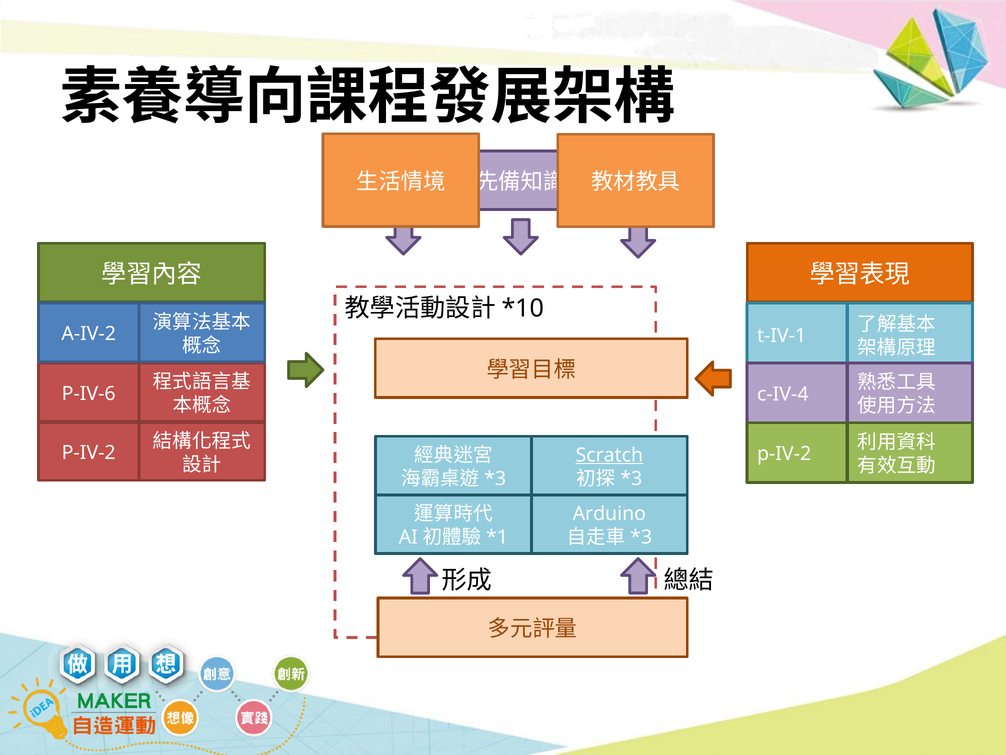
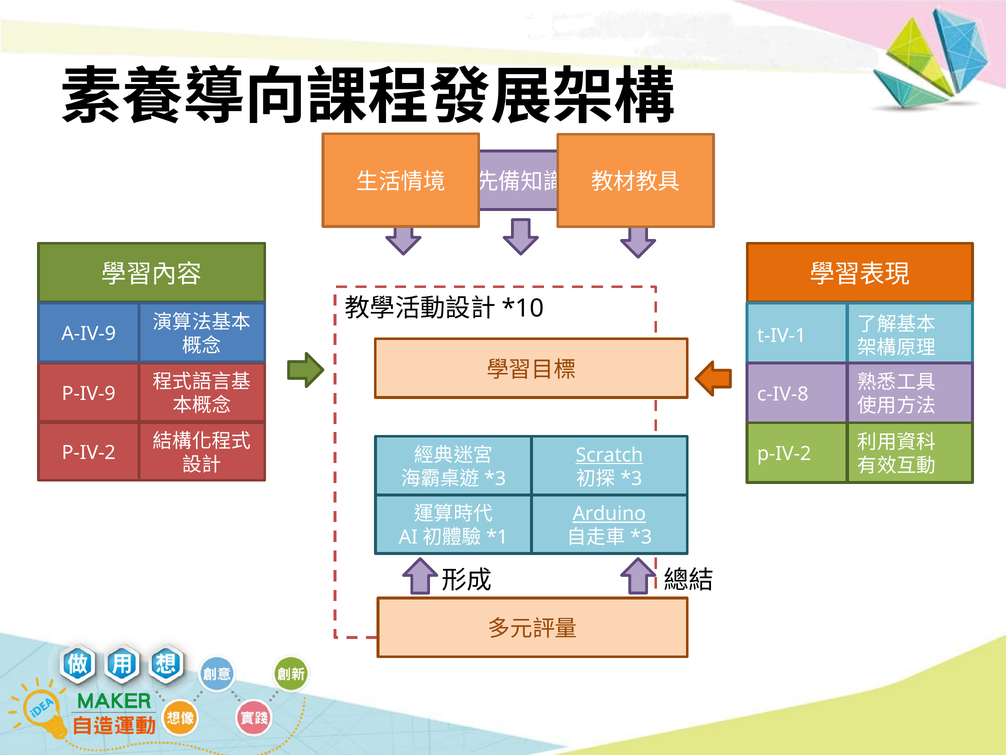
A-IV-2: A-IV-2 -> A-IV-9
P-IV-6: P-IV-6 -> P-IV-9
c-IV-4: c-IV-4 -> c-IV-8
Arduino underline: none -> present
